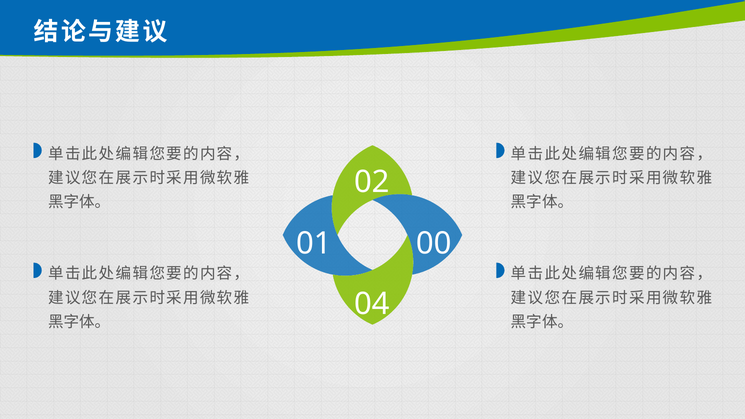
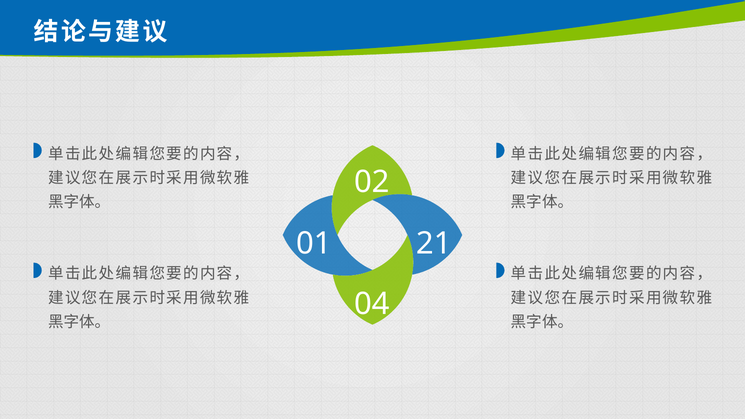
00: 00 -> 21
